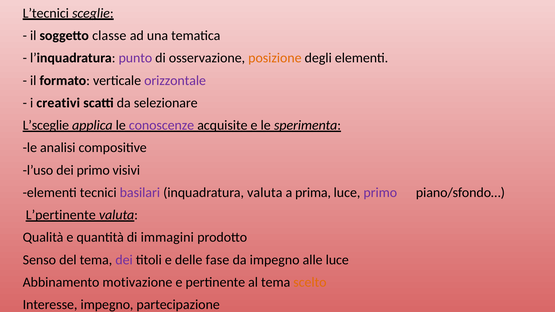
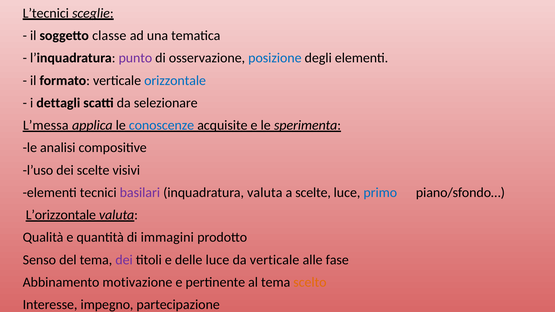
posizione colour: orange -> blue
orizzontale colour: purple -> blue
creativi: creativi -> dettagli
L’sceglie: L’sceglie -> L’messa
conoscenze colour: purple -> blue
dei primo: primo -> scelte
a prima: prima -> scelte
primo at (380, 193) colour: purple -> blue
L’pertinente: L’pertinente -> L’orizzontale
delle fase: fase -> luce
da impegno: impegno -> verticale
alle luce: luce -> fase
